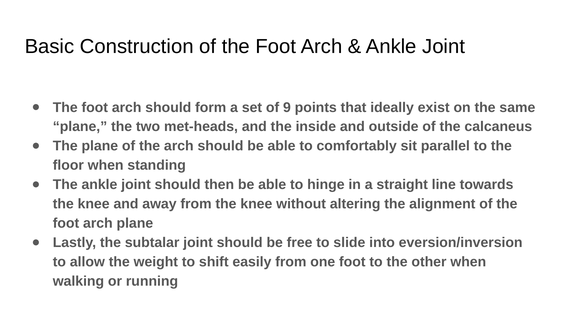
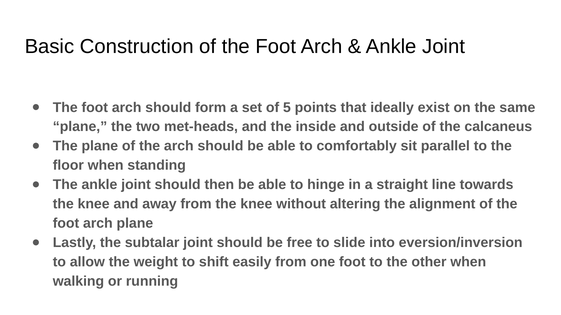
9: 9 -> 5
